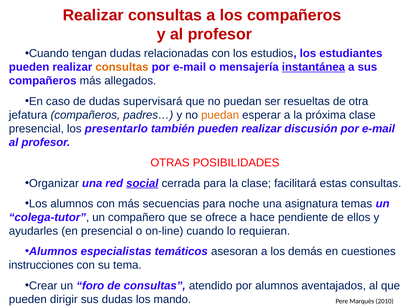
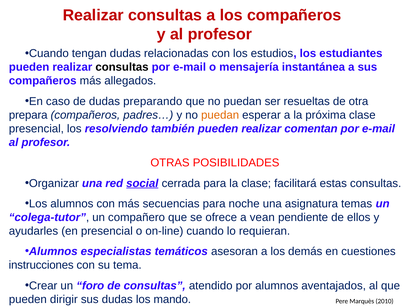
consultas at (122, 67) colour: orange -> black
instantánea underline: present -> none
supervisará: supervisará -> preparando
jefatura: jefatura -> prepara
presentarlo: presentarlo -> resolviendo
discusión: discusión -> comentan
hace: hace -> vean
